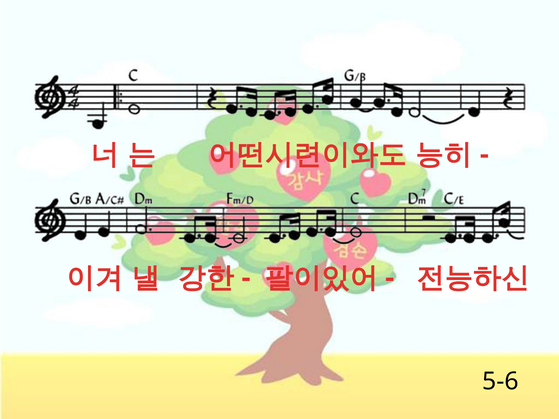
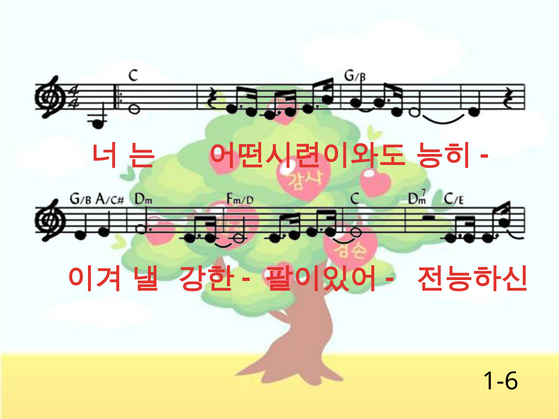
5-6: 5-6 -> 1-6
